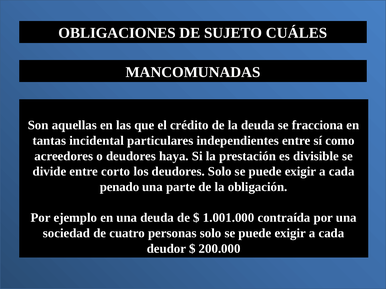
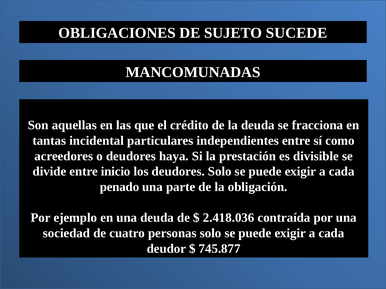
CUÁLES: CUÁLES -> SUCEDE
corto: corto -> inicio
1.001.000: 1.001.000 -> 2.418.036
200.000: 200.000 -> 745.877
